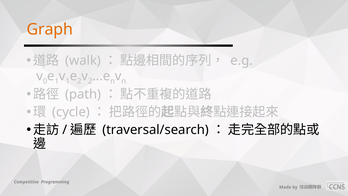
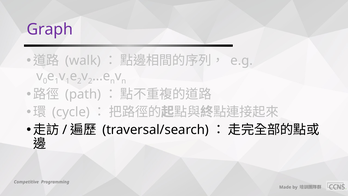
Graph colour: orange -> purple
